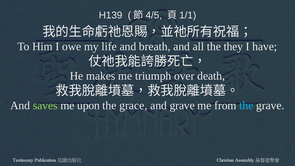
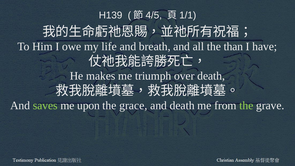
they: they -> than
and grave: grave -> death
the at (246, 105) colour: light blue -> light green
